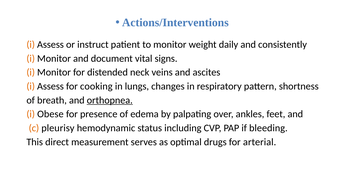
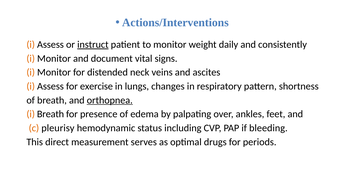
instruct underline: none -> present
cooking: cooking -> exercise
i Obese: Obese -> Breath
arterial: arterial -> periods
